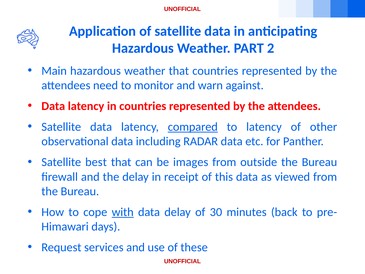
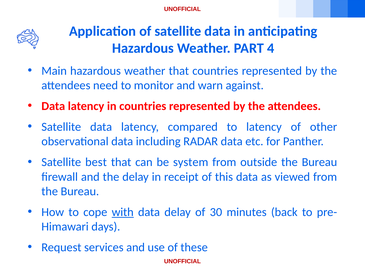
2: 2 -> 4
compared underline: present -> none
images: images -> system
